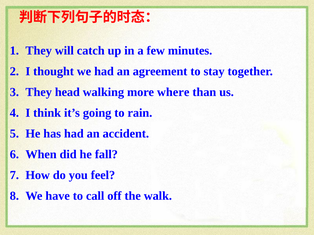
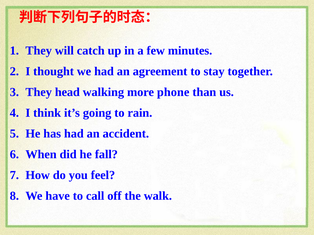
where: where -> phone
